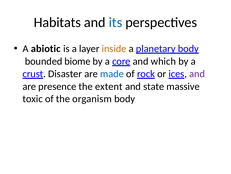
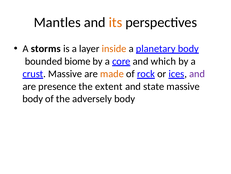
Habitats: Habitats -> Mantles
its colour: blue -> orange
abiotic: abiotic -> storms
crust Disaster: Disaster -> Massive
made colour: blue -> orange
toxic at (33, 98): toxic -> body
organism: organism -> adversely
